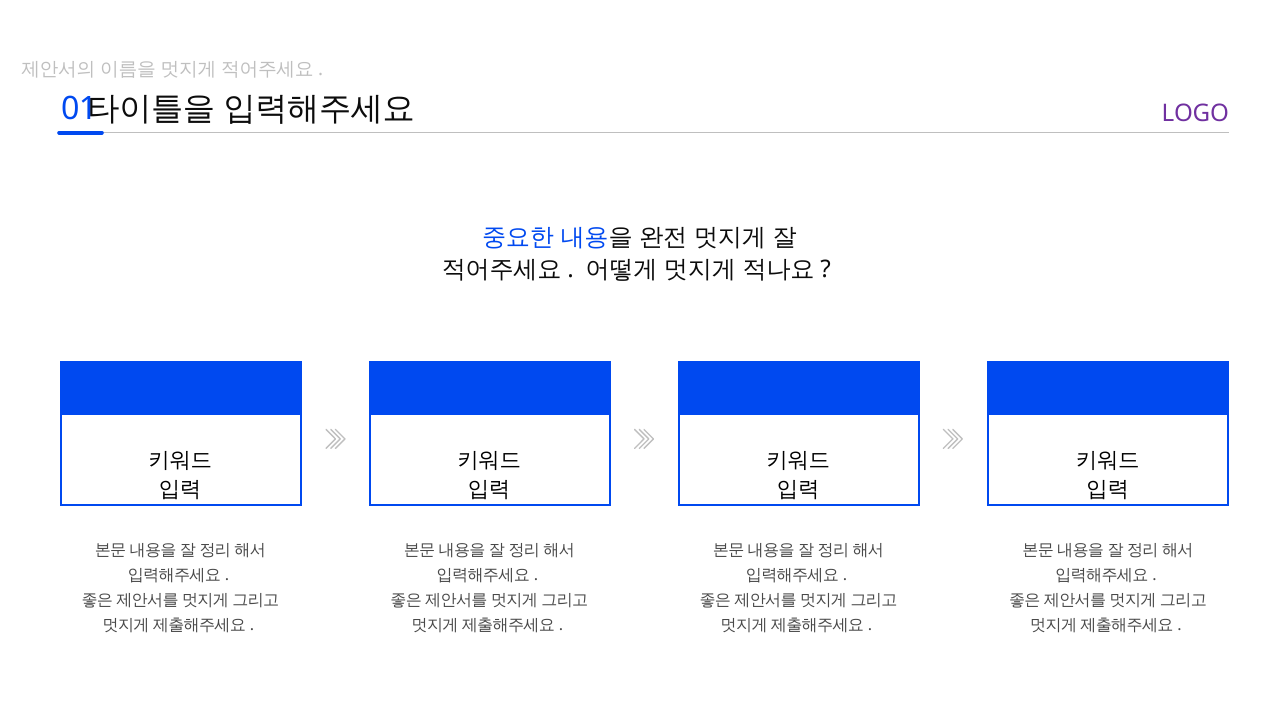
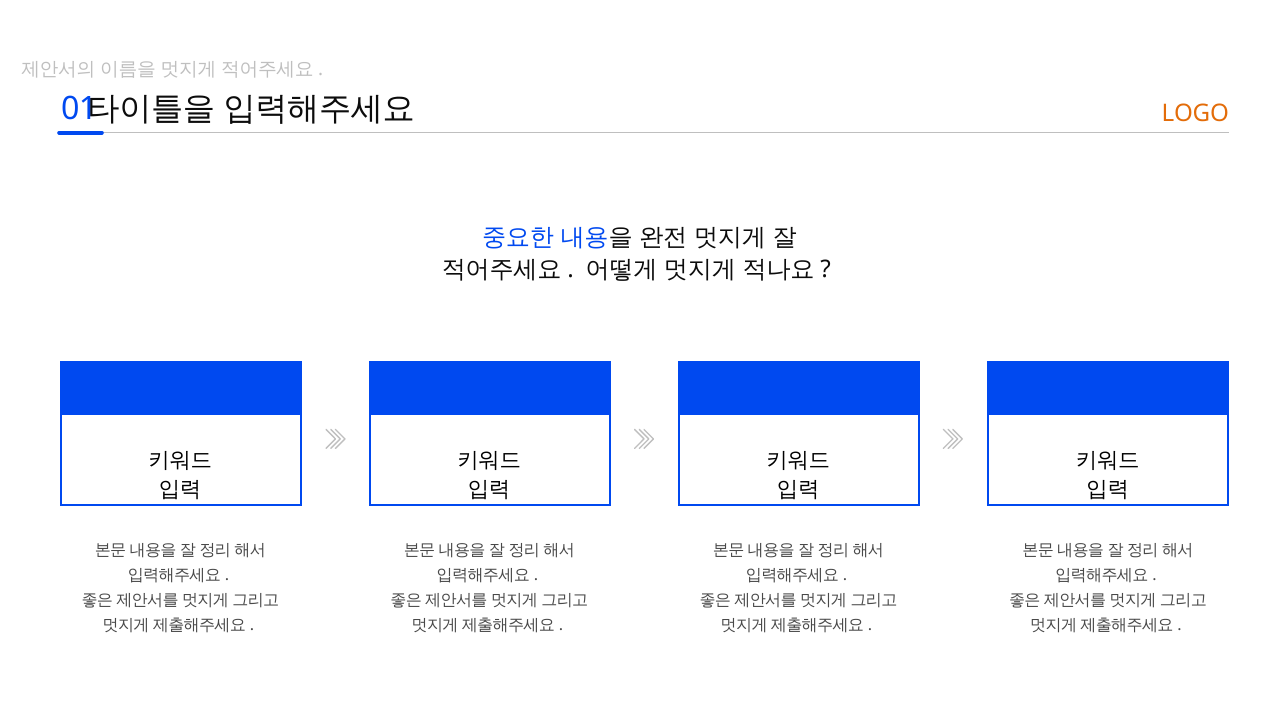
LOGO colour: purple -> orange
